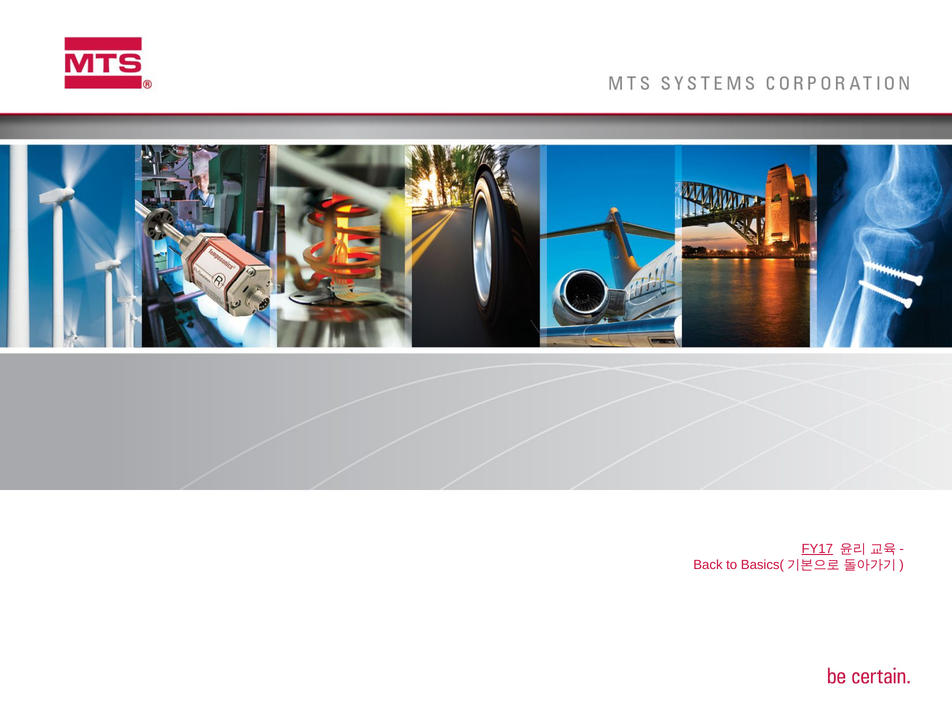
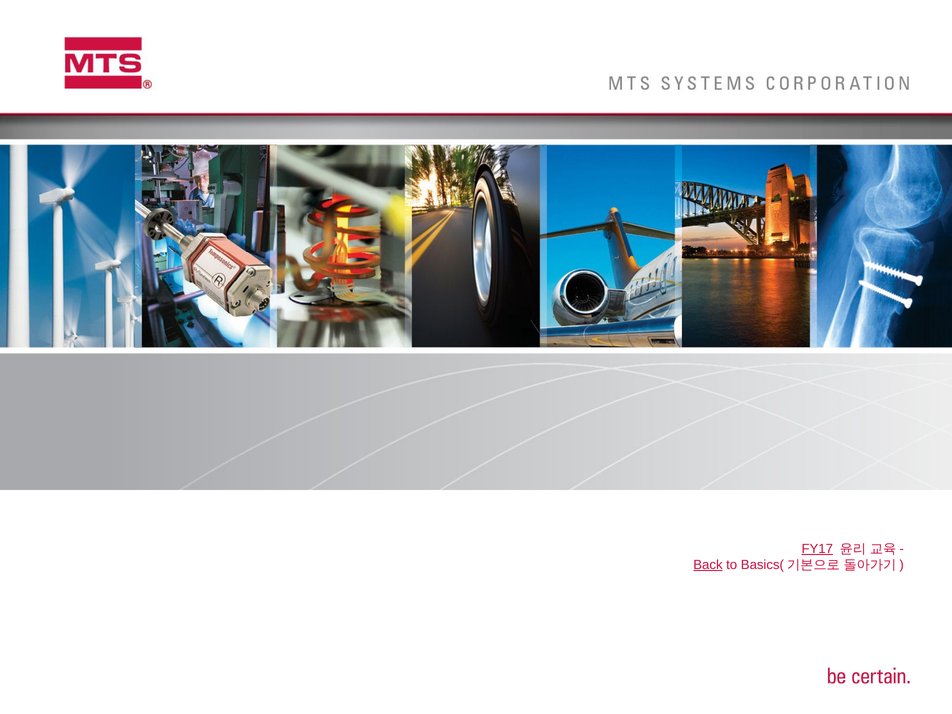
Back underline: none -> present
